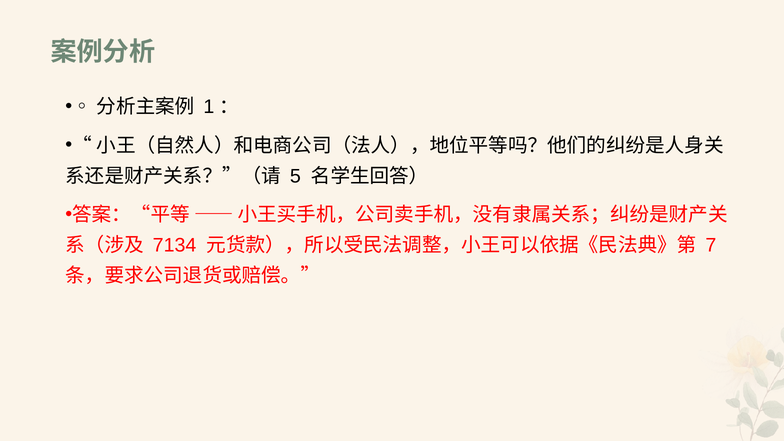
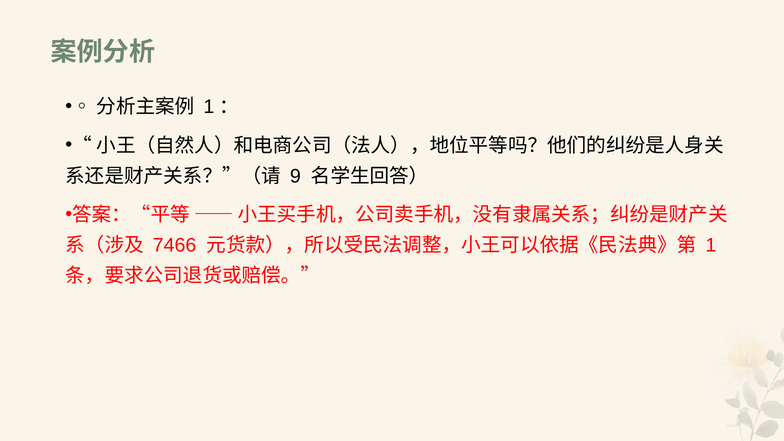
5: 5 -> 9
7134: 7134 -> 7466
7: 7 -> 1
